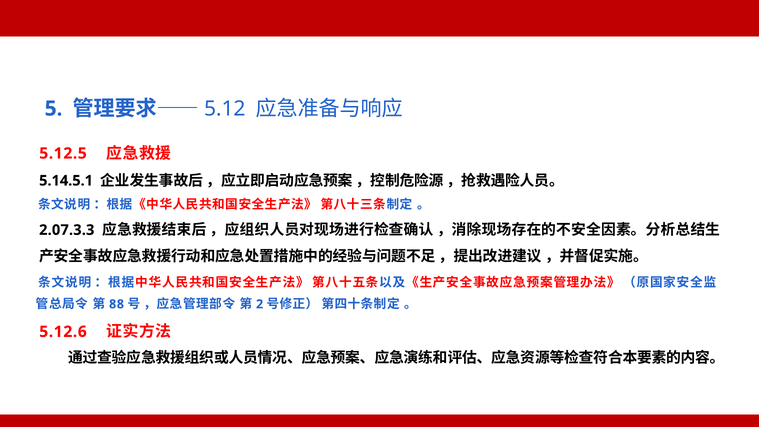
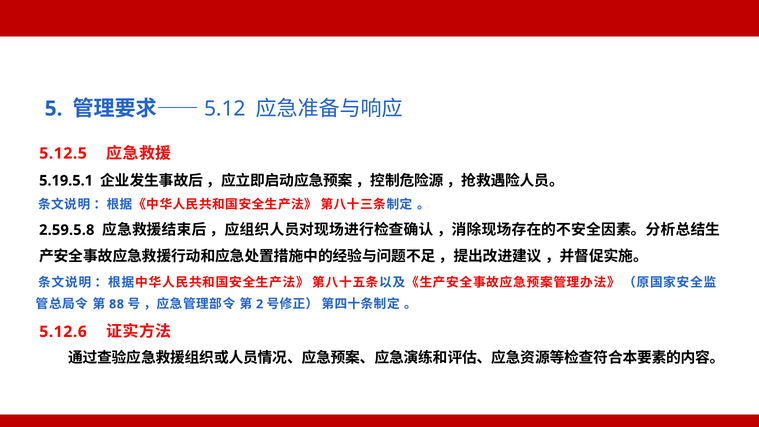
5.14.5.1: 5.14.5.1 -> 5.19.5.1
2.07.3.3: 2.07.3.3 -> 2.59.5.8
